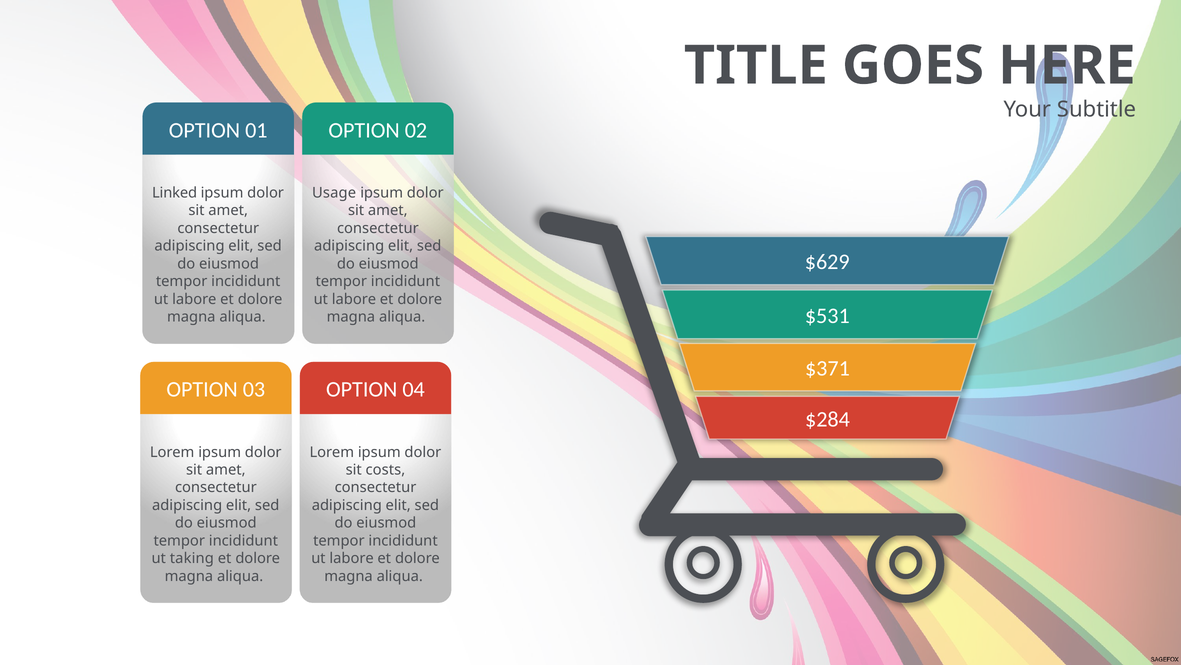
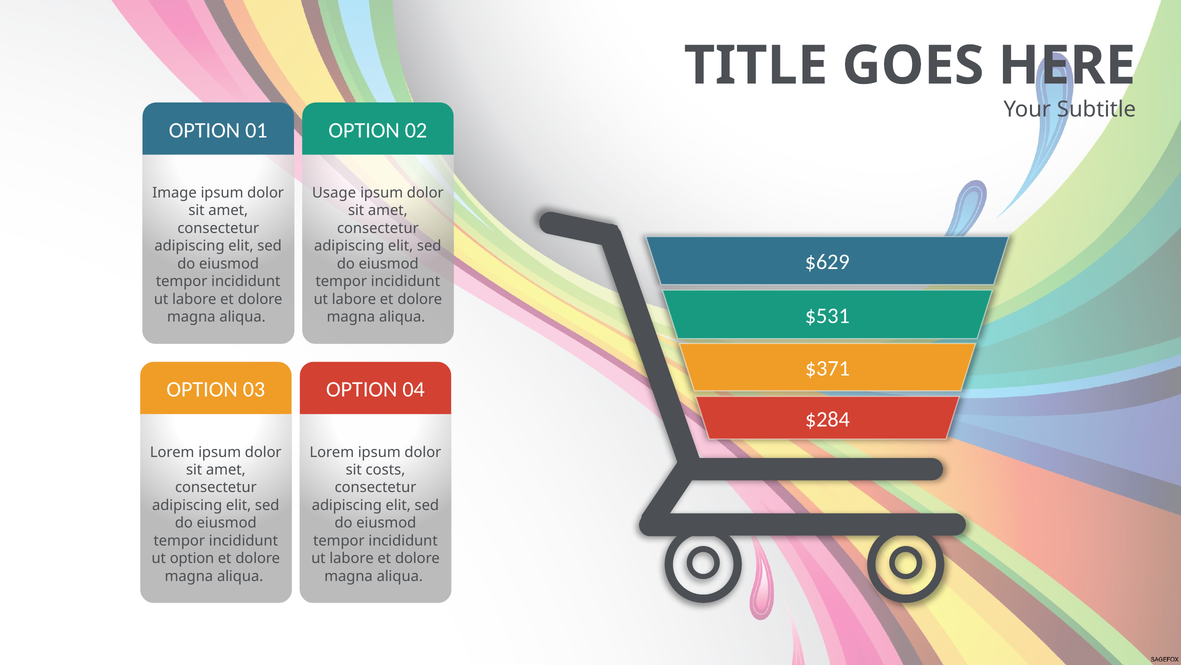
Linked: Linked -> Image
ut taking: taking -> option
